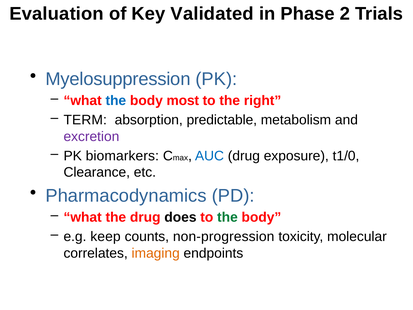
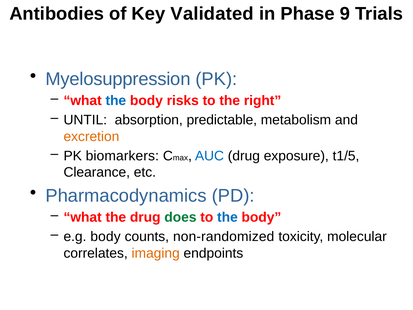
Evaluation: Evaluation -> Antibodies
2: 2 -> 9
most: most -> risks
TERM: TERM -> UNTIL
excretion colour: purple -> orange
t1/0: t1/0 -> t1/5
does colour: black -> green
the at (227, 217) colour: green -> blue
e.g keep: keep -> body
non-progression: non-progression -> non-randomized
